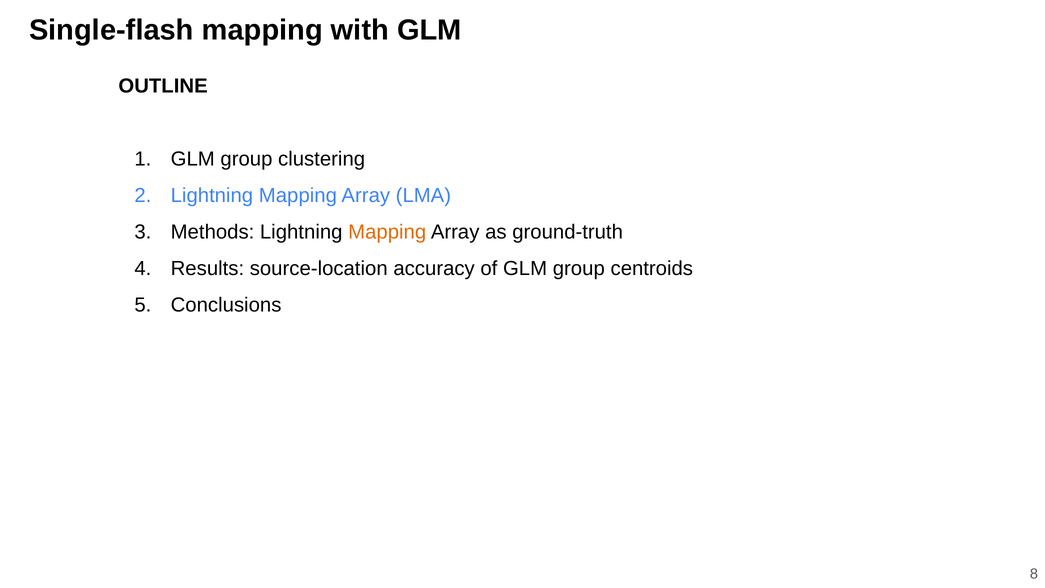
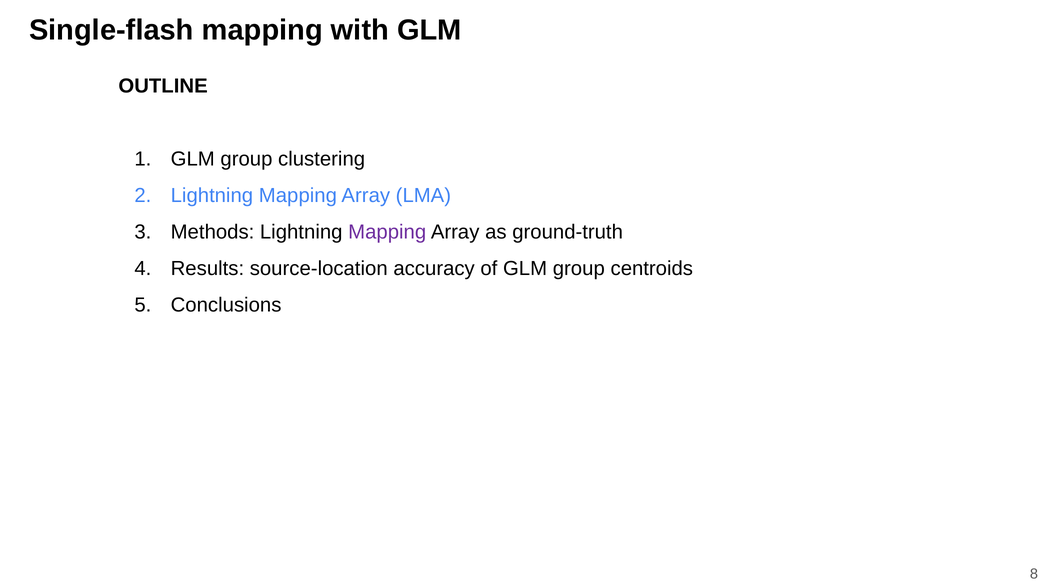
Mapping at (387, 232) colour: orange -> purple
